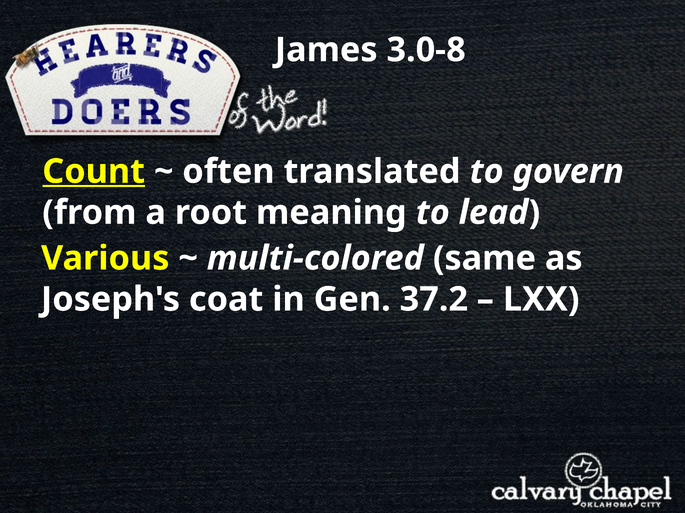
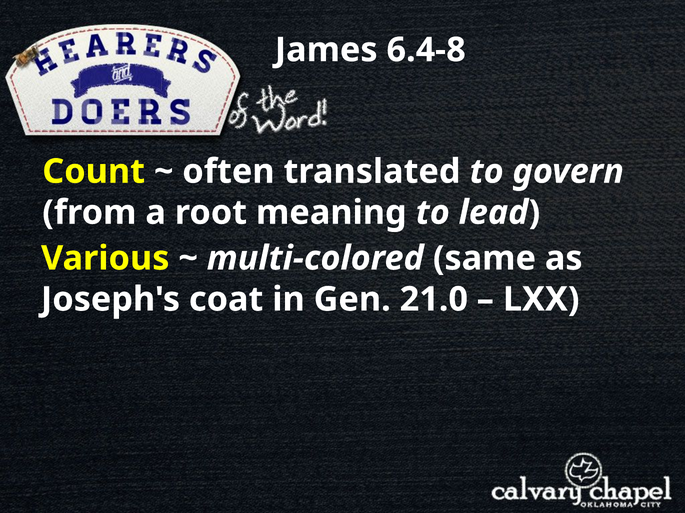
3.0-8: 3.0-8 -> 6.4-8
Count underline: present -> none
37.2: 37.2 -> 21.0
